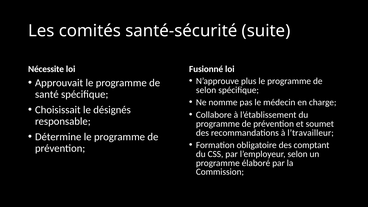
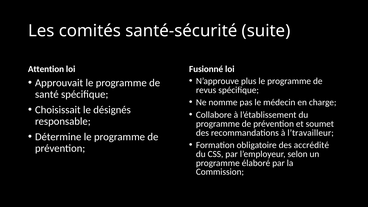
Nécessite: Nécessite -> Attention
selon at (206, 90): selon -> revus
comptant: comptant -> accrédité
